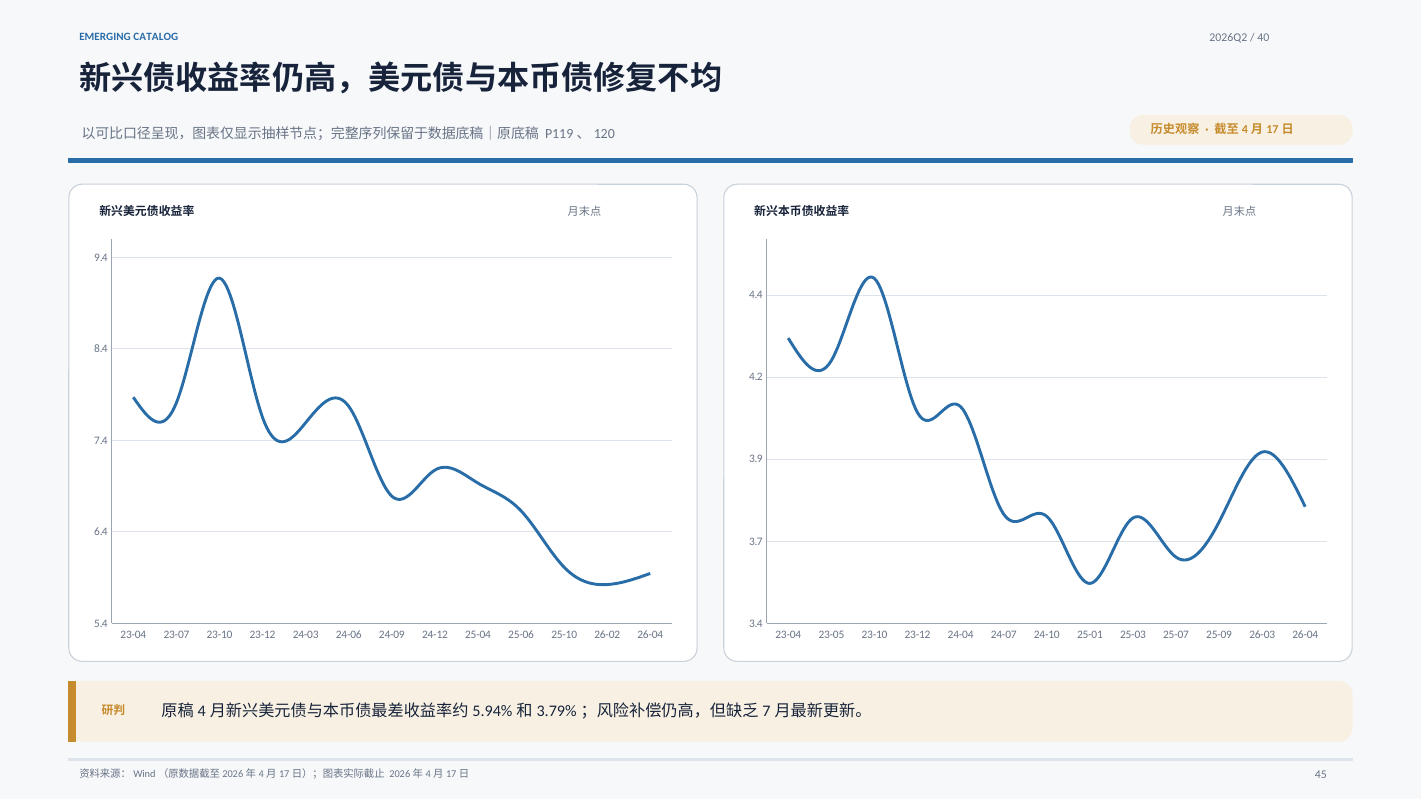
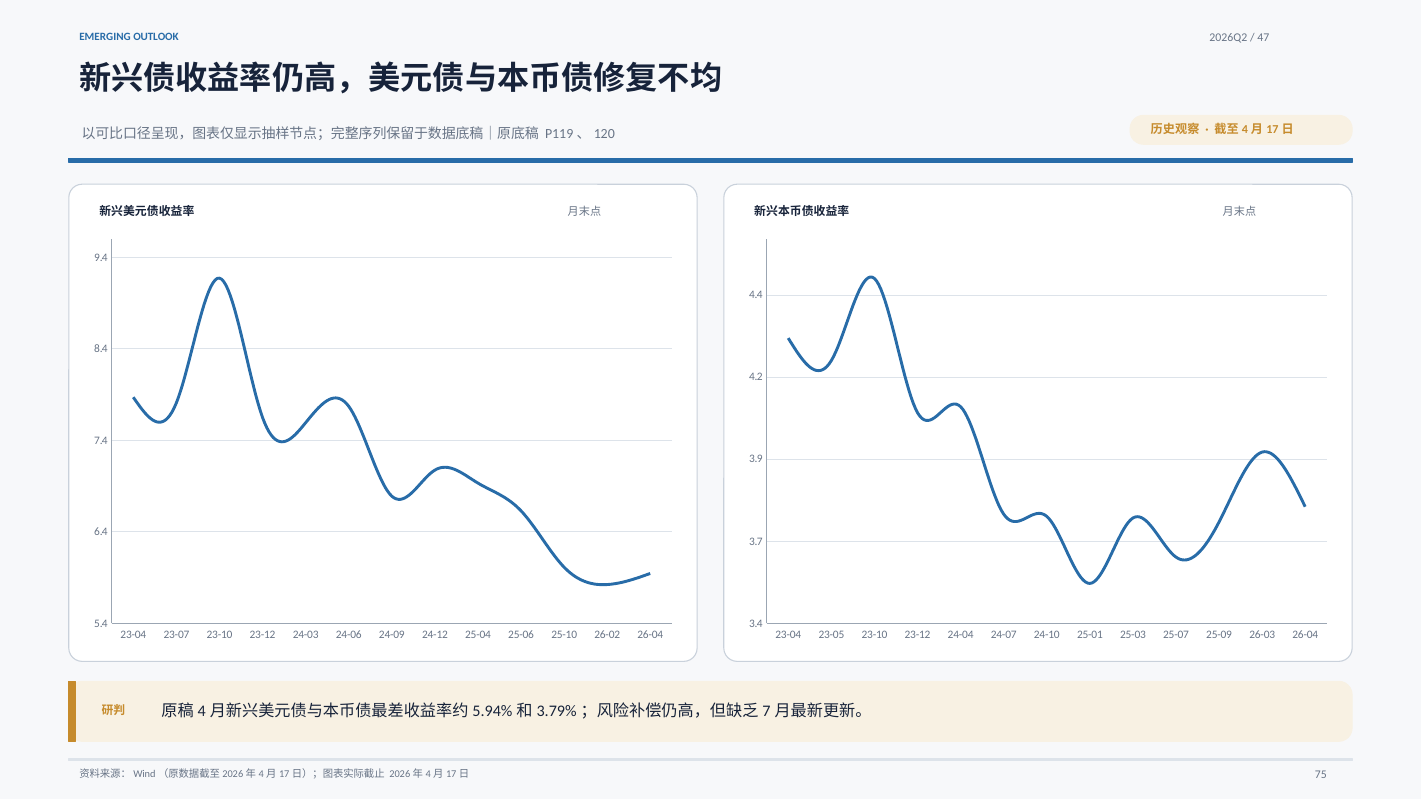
CATALOG: CATALOG -> OUTLOOK
40: 40 -> 47
45: 45 -> 75
